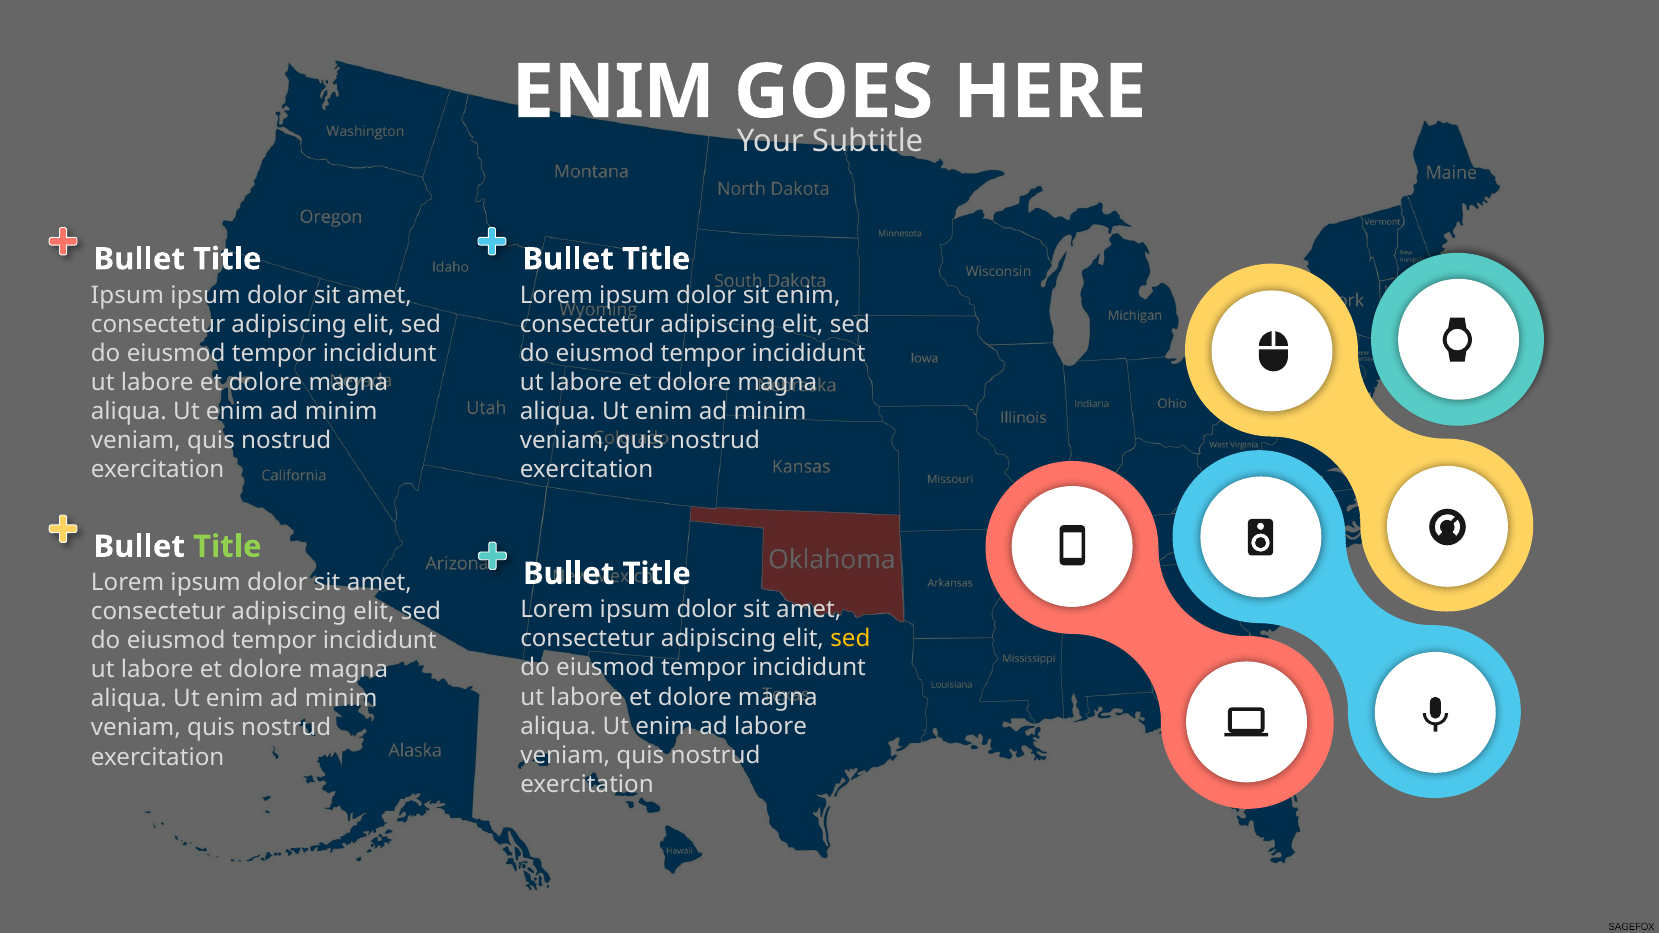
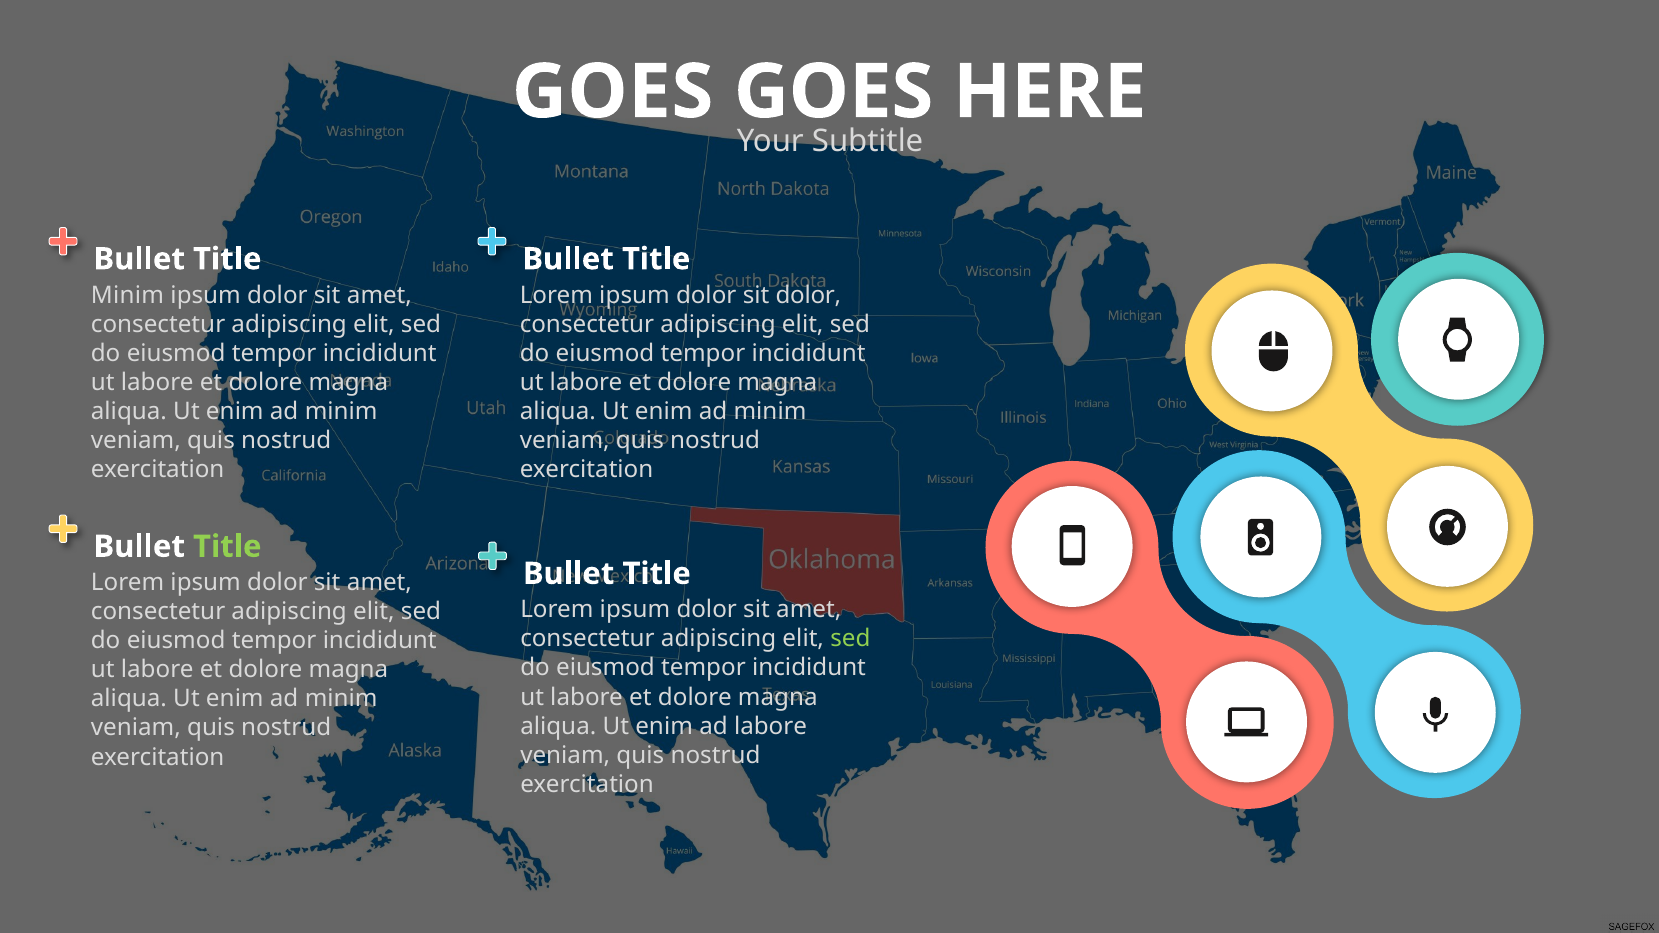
ENIM at (613, 92): ENIM -> GOES
Ipsum at (127, 295): Ipsum -> Minim
sit enim: enim -> dolor
sed at (850, 639) colour: yellow -> light green
